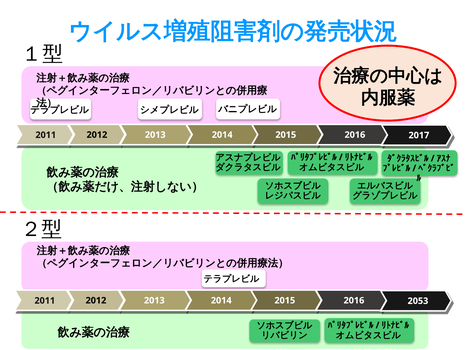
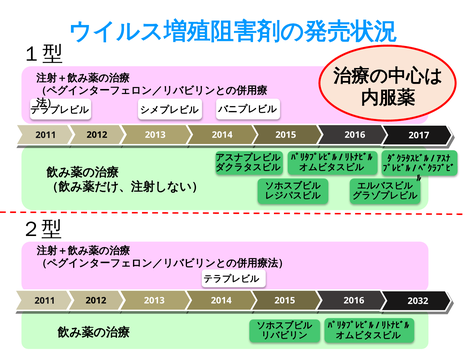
2053: 2053 -> 2032
